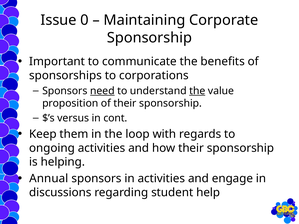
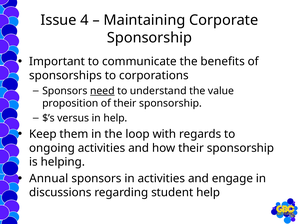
0: 0 -> 4
the at (197, 91) underline: present -> none
in cont: cont -> help
